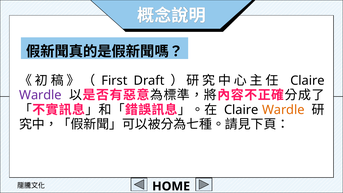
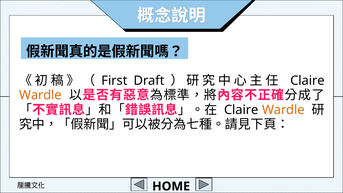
Wardle at (40, 95) colour: purple -> orange
